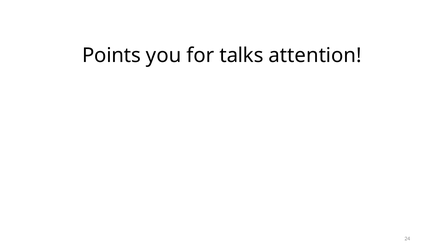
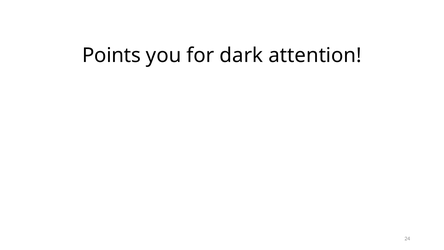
talks: talks -> dark
